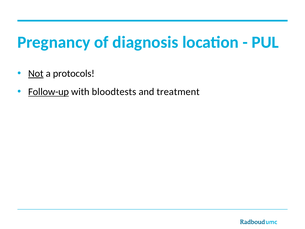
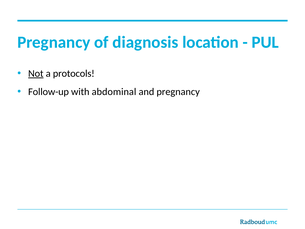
Follow-up underline: present -> none
bloodtests: bloodtests -> abdominal
and treatment: treatment -> pregnancy
